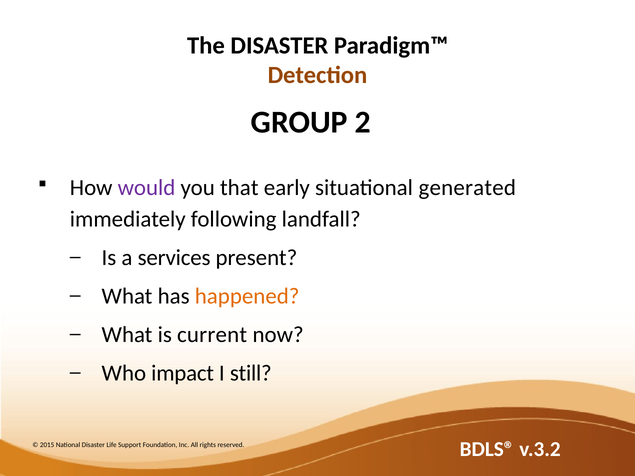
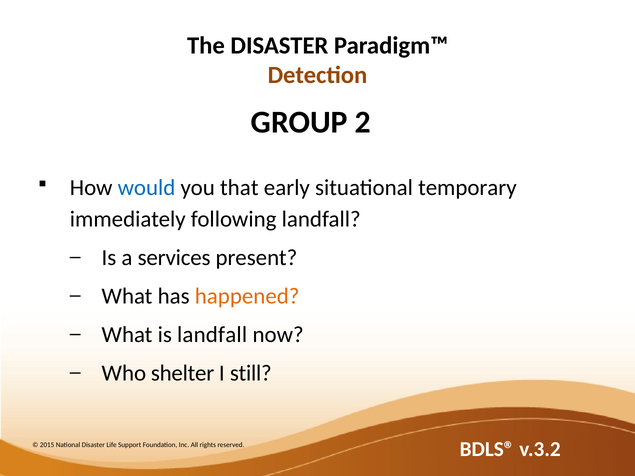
would colour: purple -> blue
generated: generated -> temporary
is current: current -> landfall
impact: impact -> shelter
